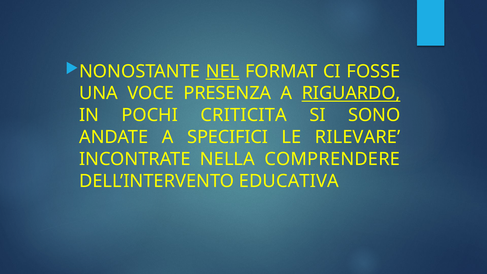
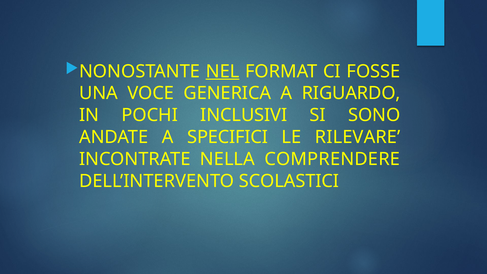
PRESENZA: PRESENZA -> GENERICA
RIGUARDO underline: present -> none
CRITICITA: CRITICITA -> INCLUSIVI
EDUCATIVA: EDUCATIVA -> SCOLASTICI
